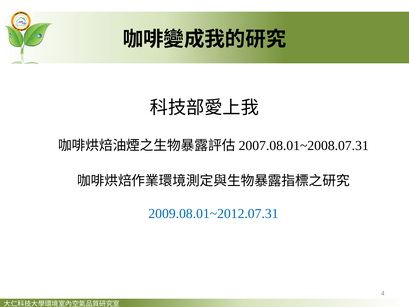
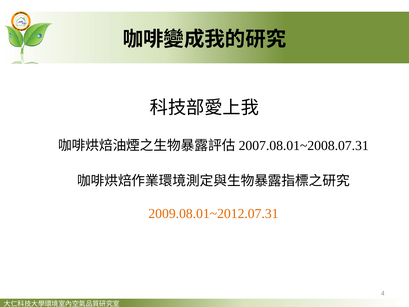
2009.08.01~2012.07.31 colour: blue -> orange
